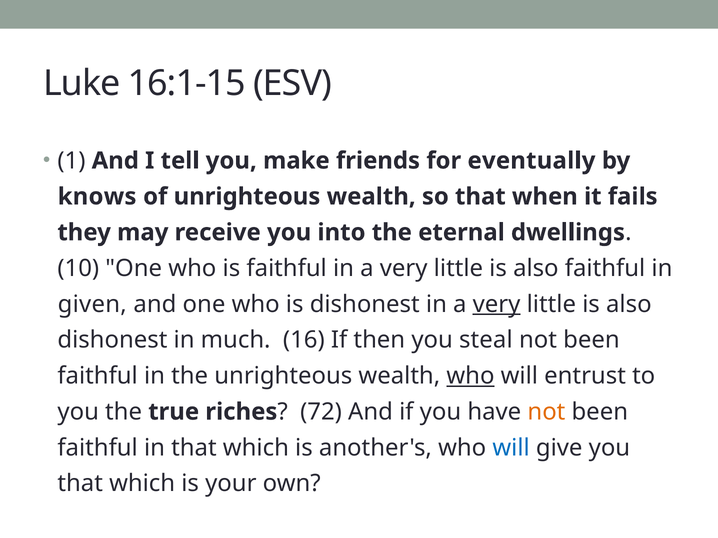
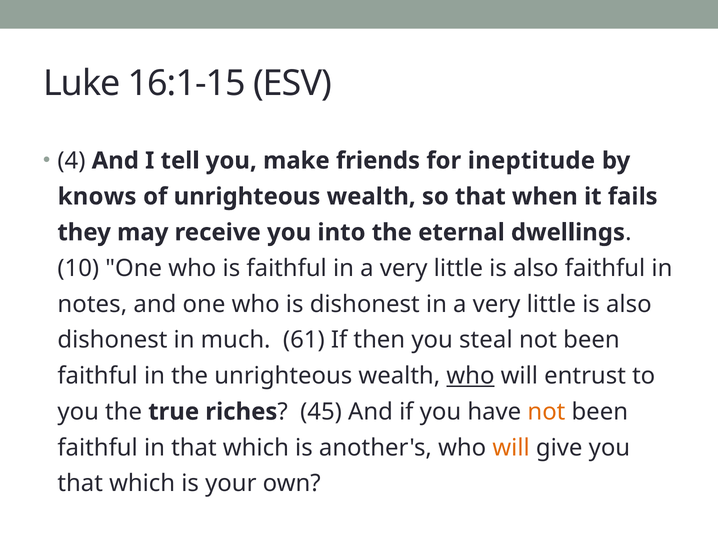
1: 1 -> 4
eventually: eventually -> ineptitude
given: given -> notes
very at (497, 304) underline: present -> none
16: 16 -> 61
72: 72 -> 45
will at (511, 448) colour: blue -> orange
